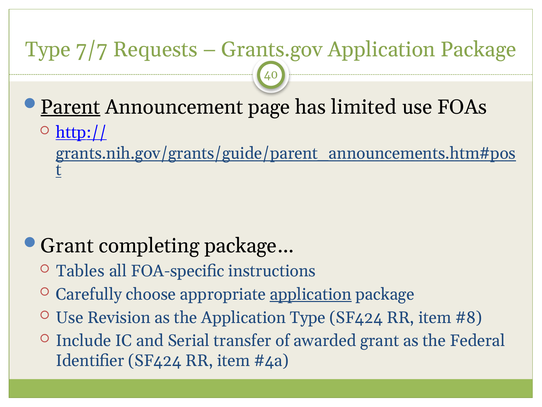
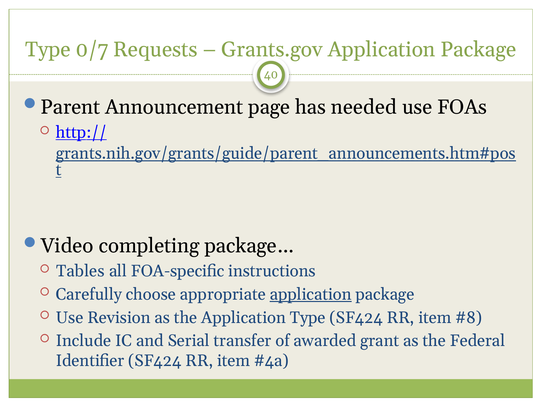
7/7: 7/7 -> 0/7
Parent underline: present -> none
limited: limited -> needed
Grant at (67, 246): Grant -> Video
